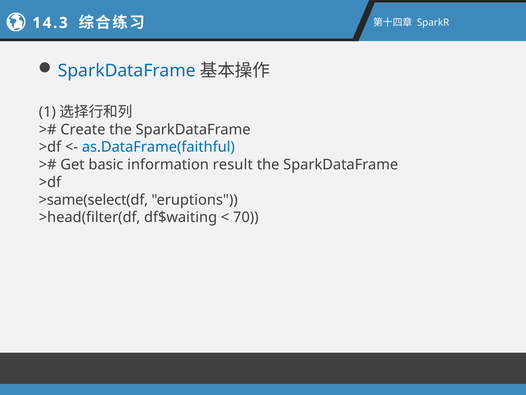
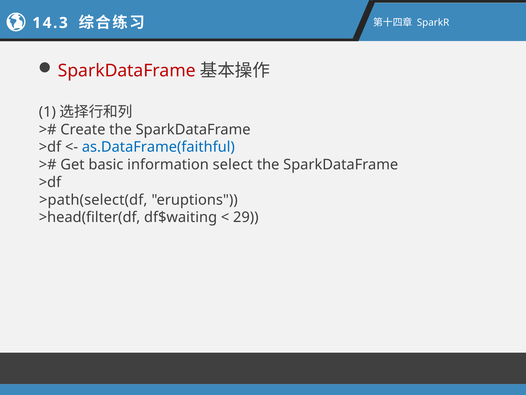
SparkDataFrame at (127, 71) colour: blue -> red
result: result -> select
>same(select(df: >same(select(df -> >path(select(df
70: 70 -> 29
